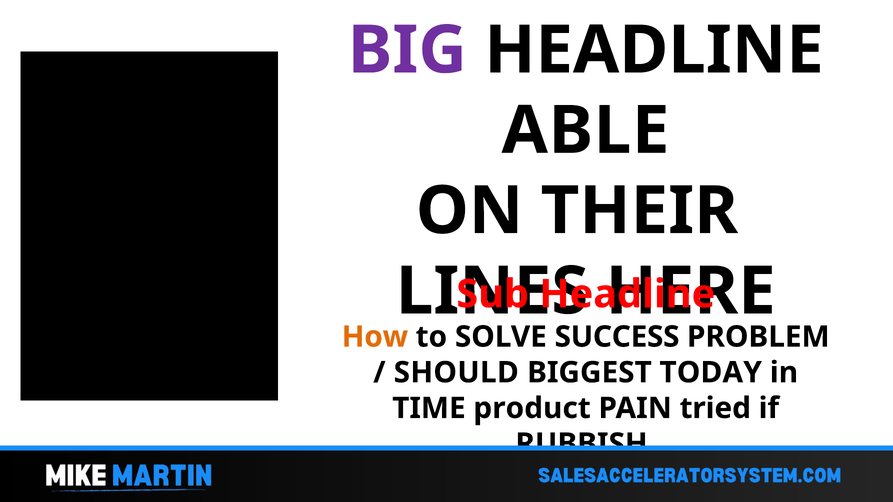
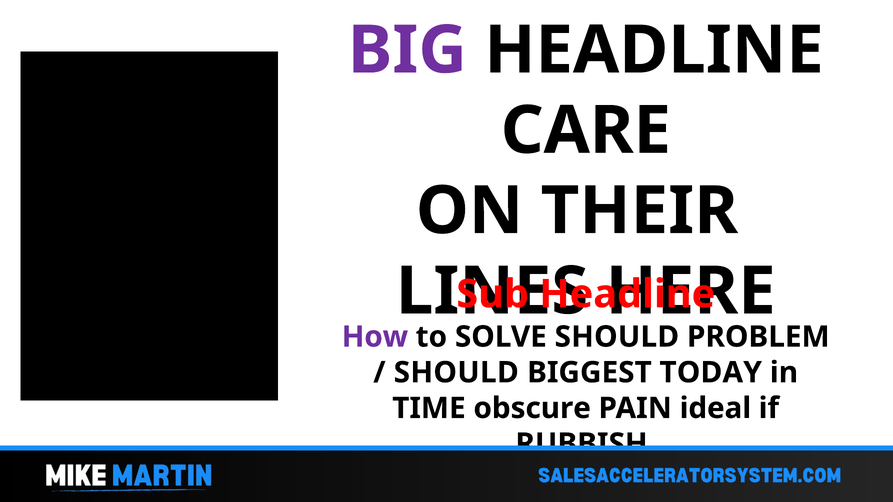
ABLE: ABLE -> CARE
How colour: orange -> purple
SUCCESS at (617, 337): SUCCESS -> SHOULD
product: product -> obscure
tried: tried -> ideal
